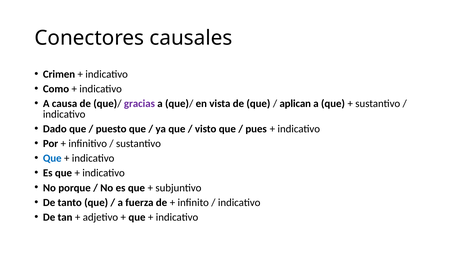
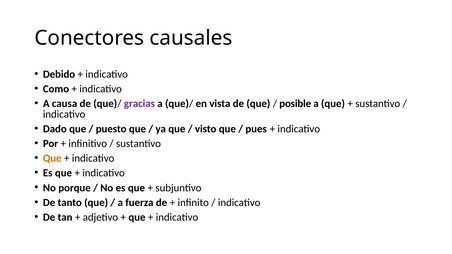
Crimen: Crimen -> Debido
aplican: aplican -> posible
Que at (52, 158) colour: blue -> orange
